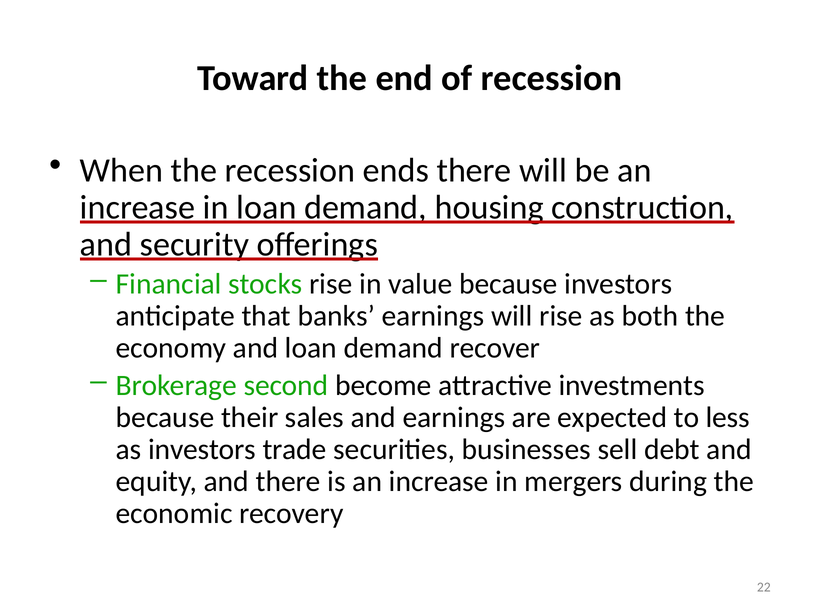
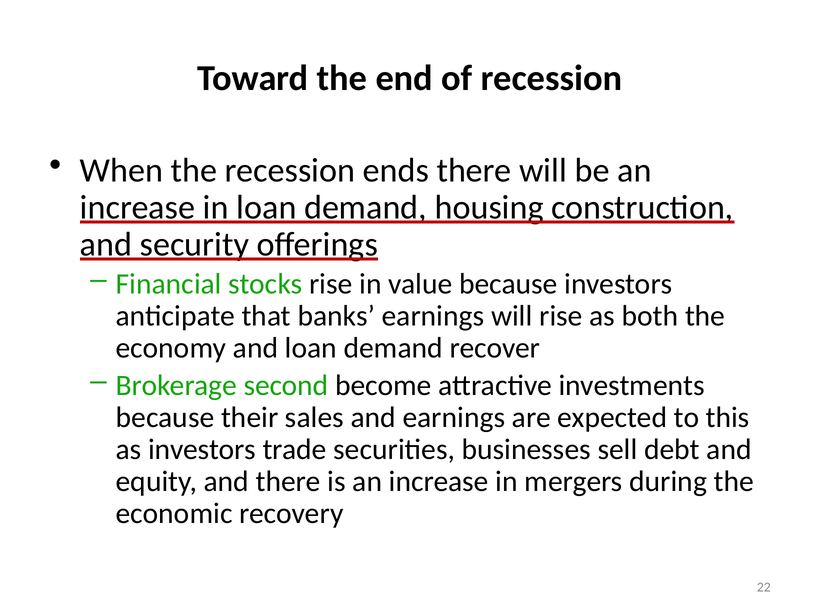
less: less -> this
